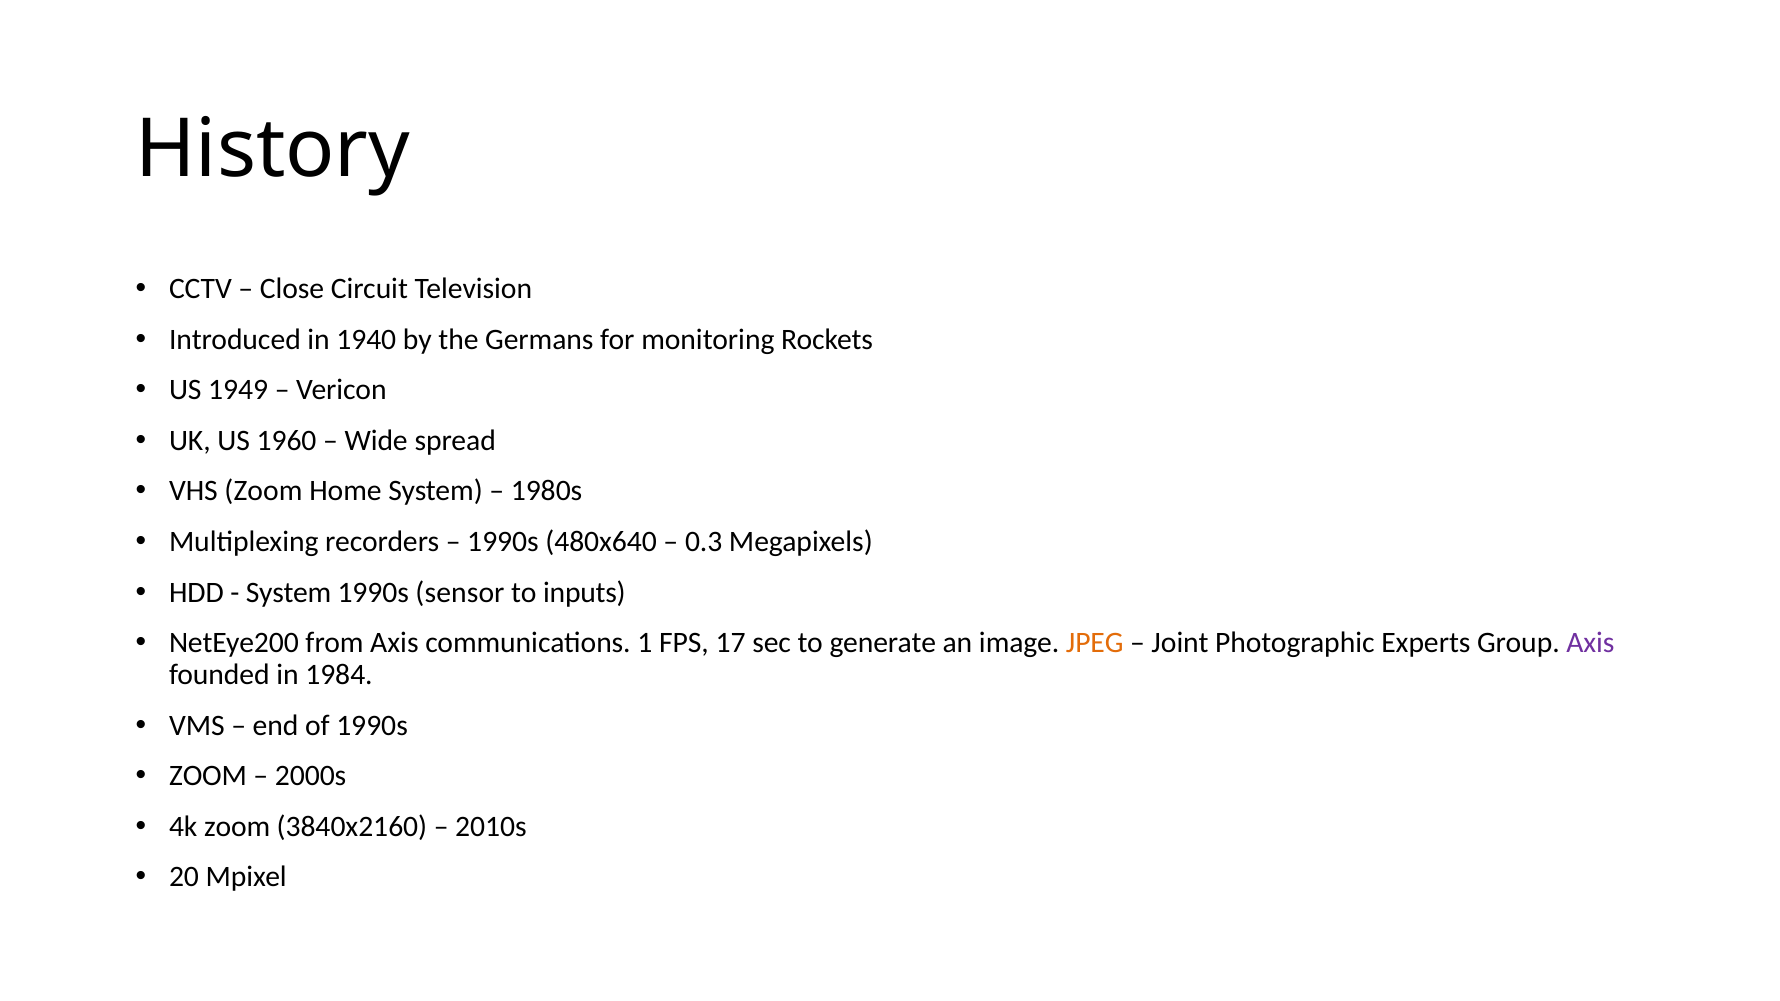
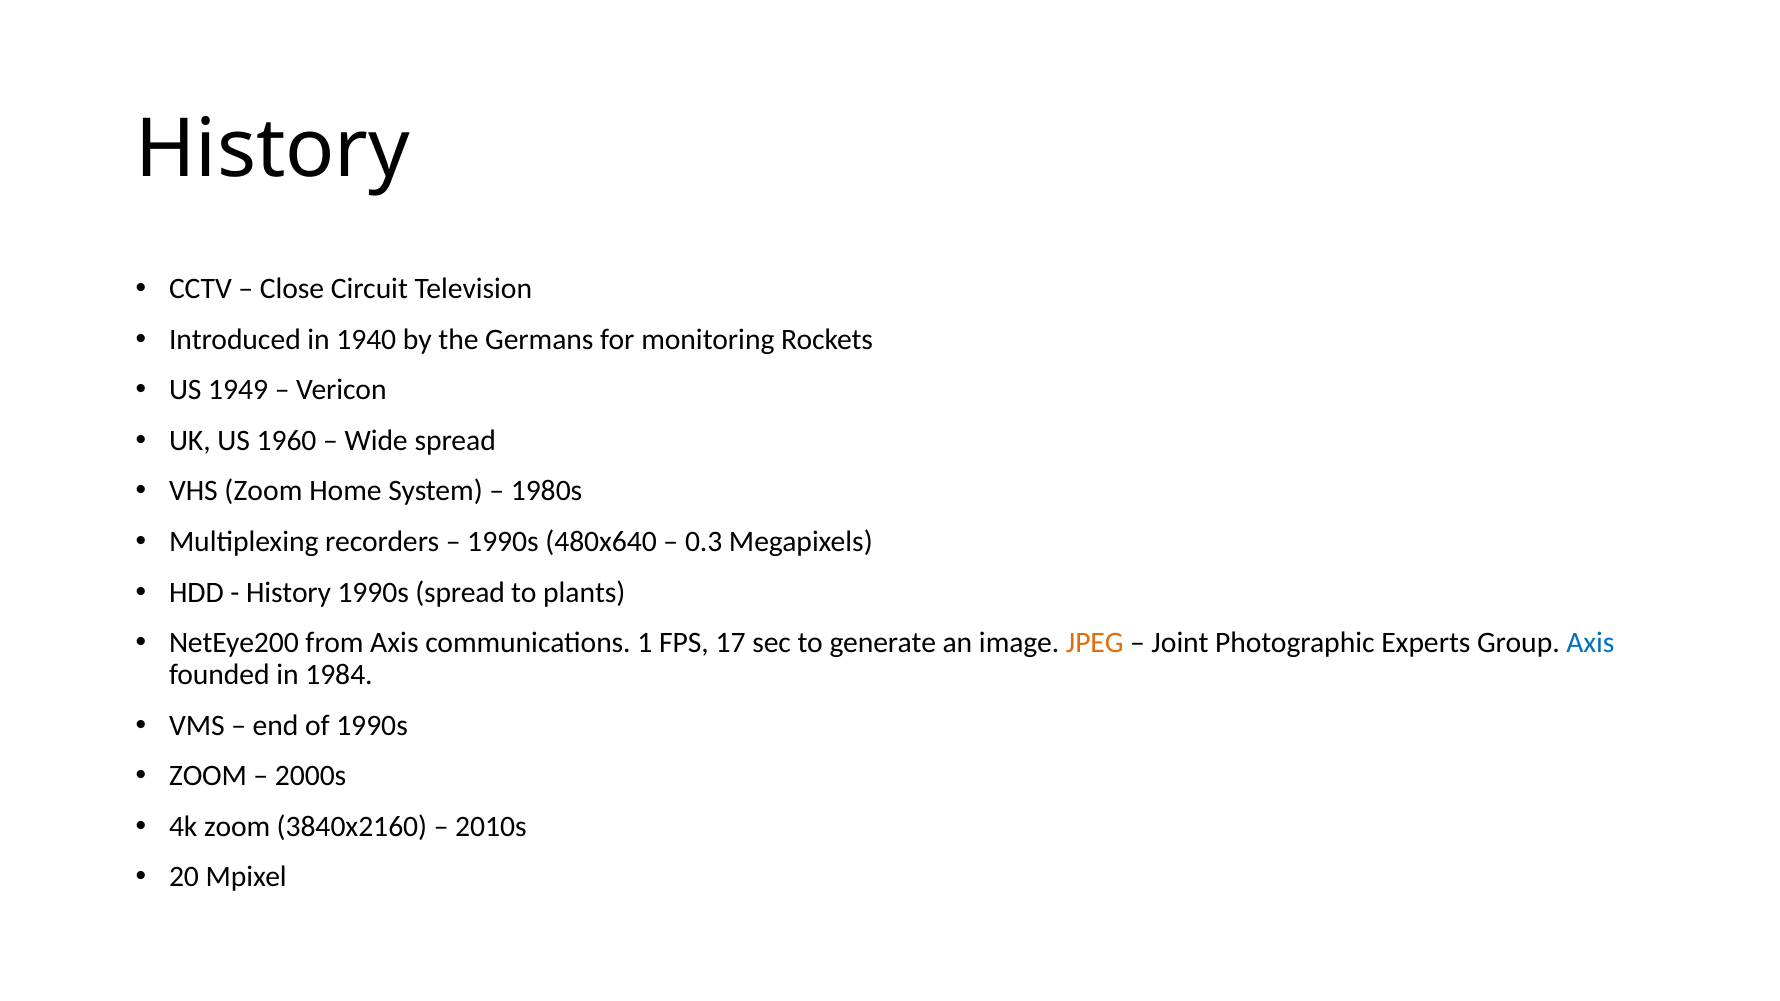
System at (289, 592): System -> History
1990s sensor: sensor -> spread
inputs: inputs -> plants
Axis at (1590, 643) colour: purple -> blue
